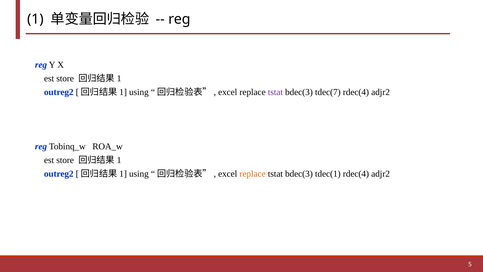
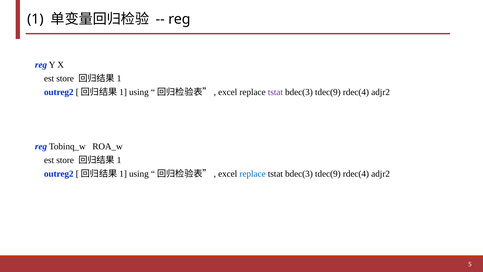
tdec(7 at (328, 92): tdec(7 -> tdec(9
replace at (253, 173) colour: orange -> blue
tdec(1 at (328, 173): tdec(1 -> tdec(9
